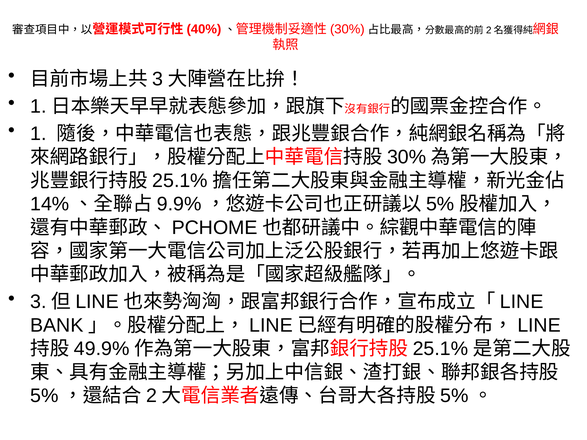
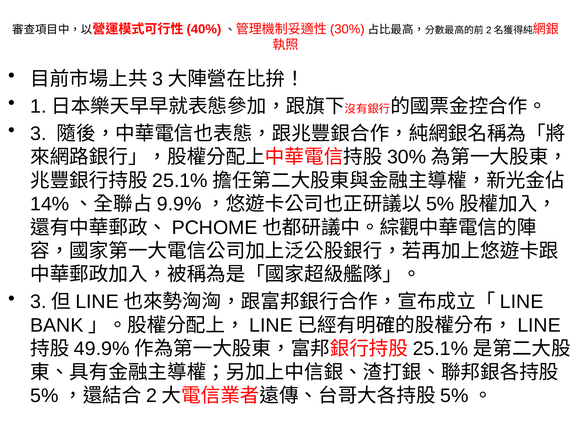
1: 1 -> 3
